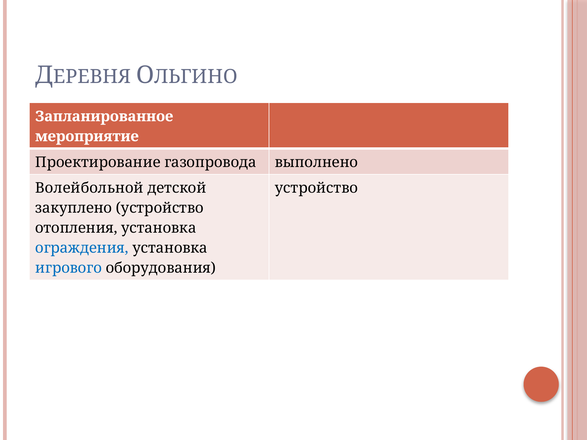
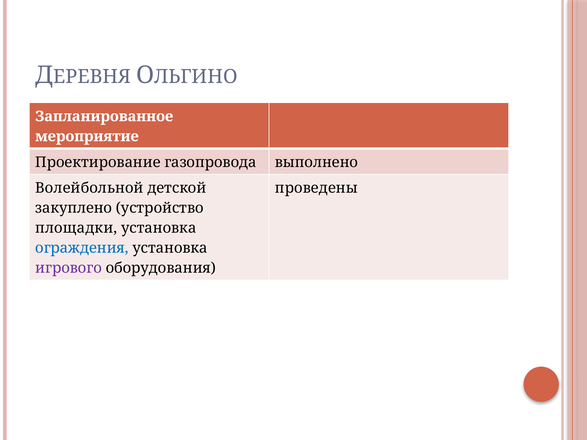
устройство at (316, 188): устройство -> проведены
отопления: отопления -> площадки
игрового colour: blue -> purple
